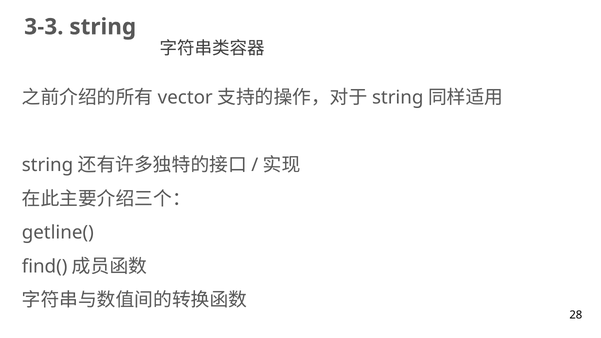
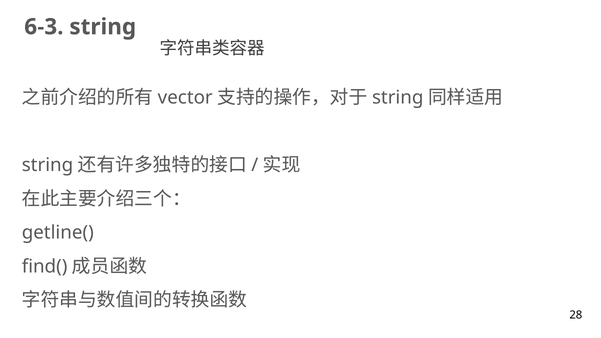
3-3: 3-3 -> 6-3
